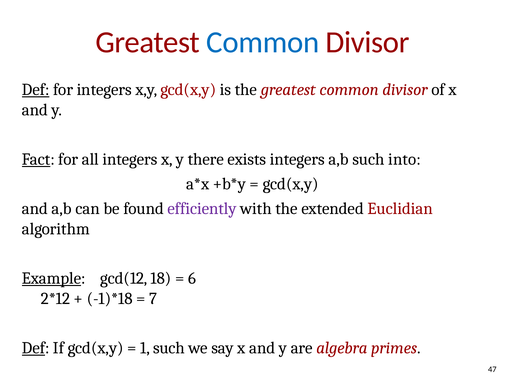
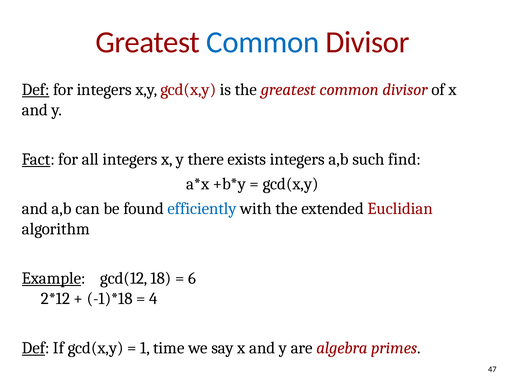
into: into -> find
efficiently colour: purple -> blue
7: 7 -> 4
1 such: such -> time
